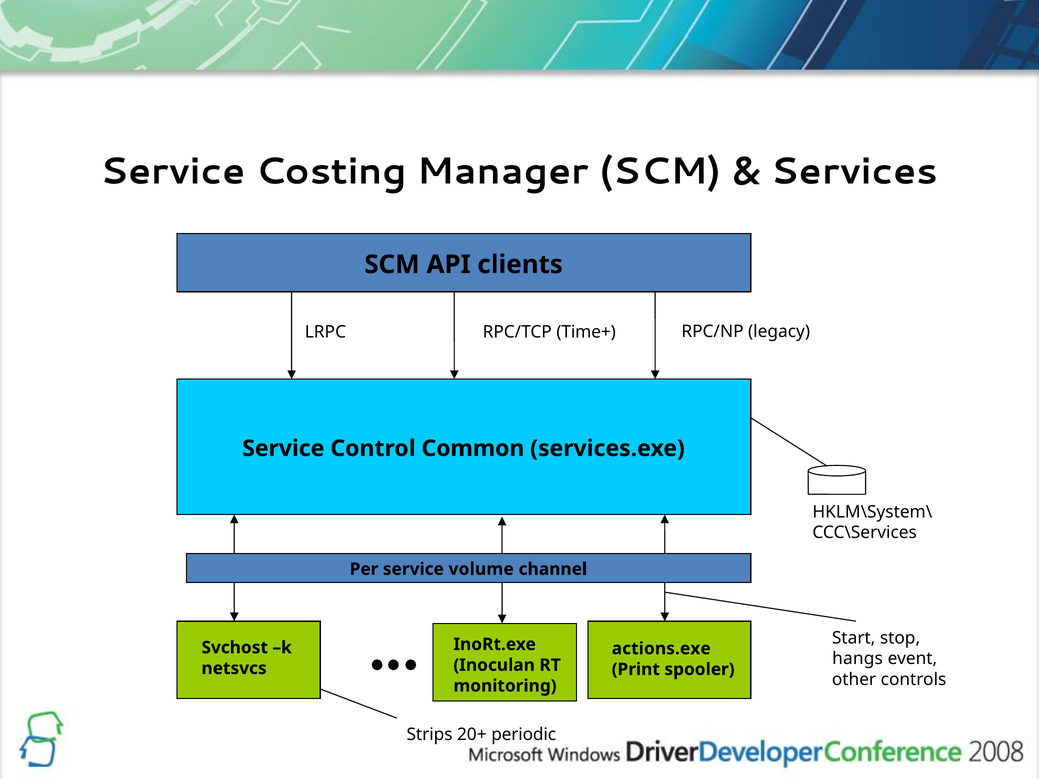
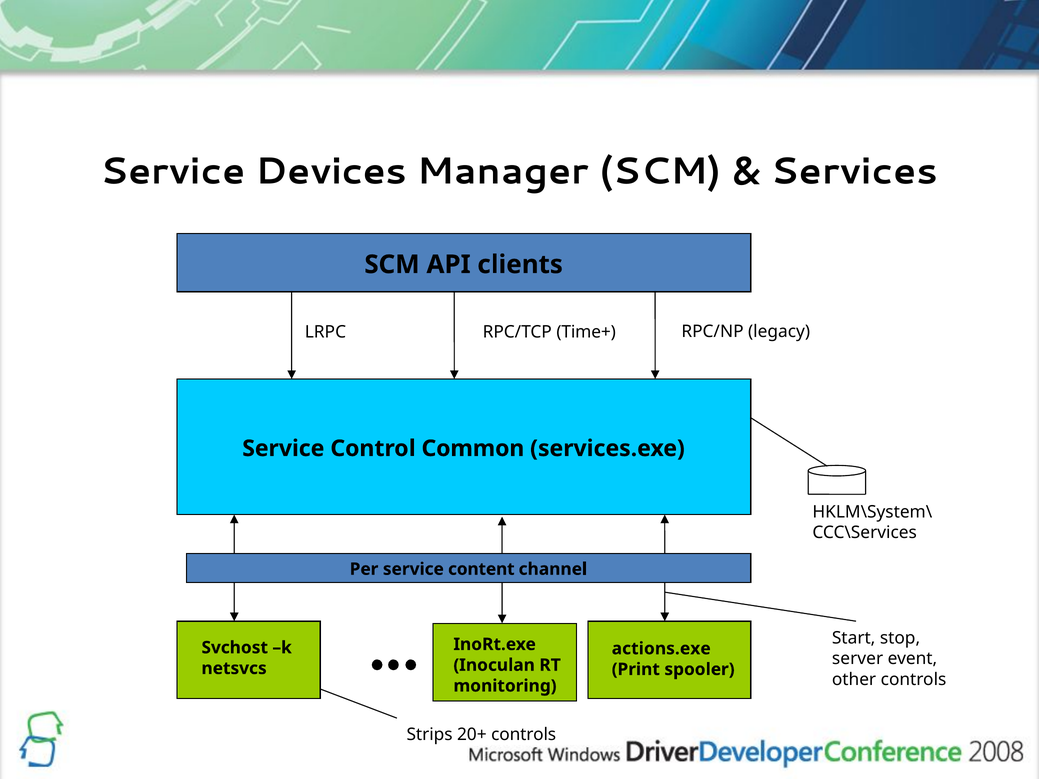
Costing: Costing -> Devices
volume: volume -> content
hangs: hangs -> server
20+ periodic: periodic -> controls
